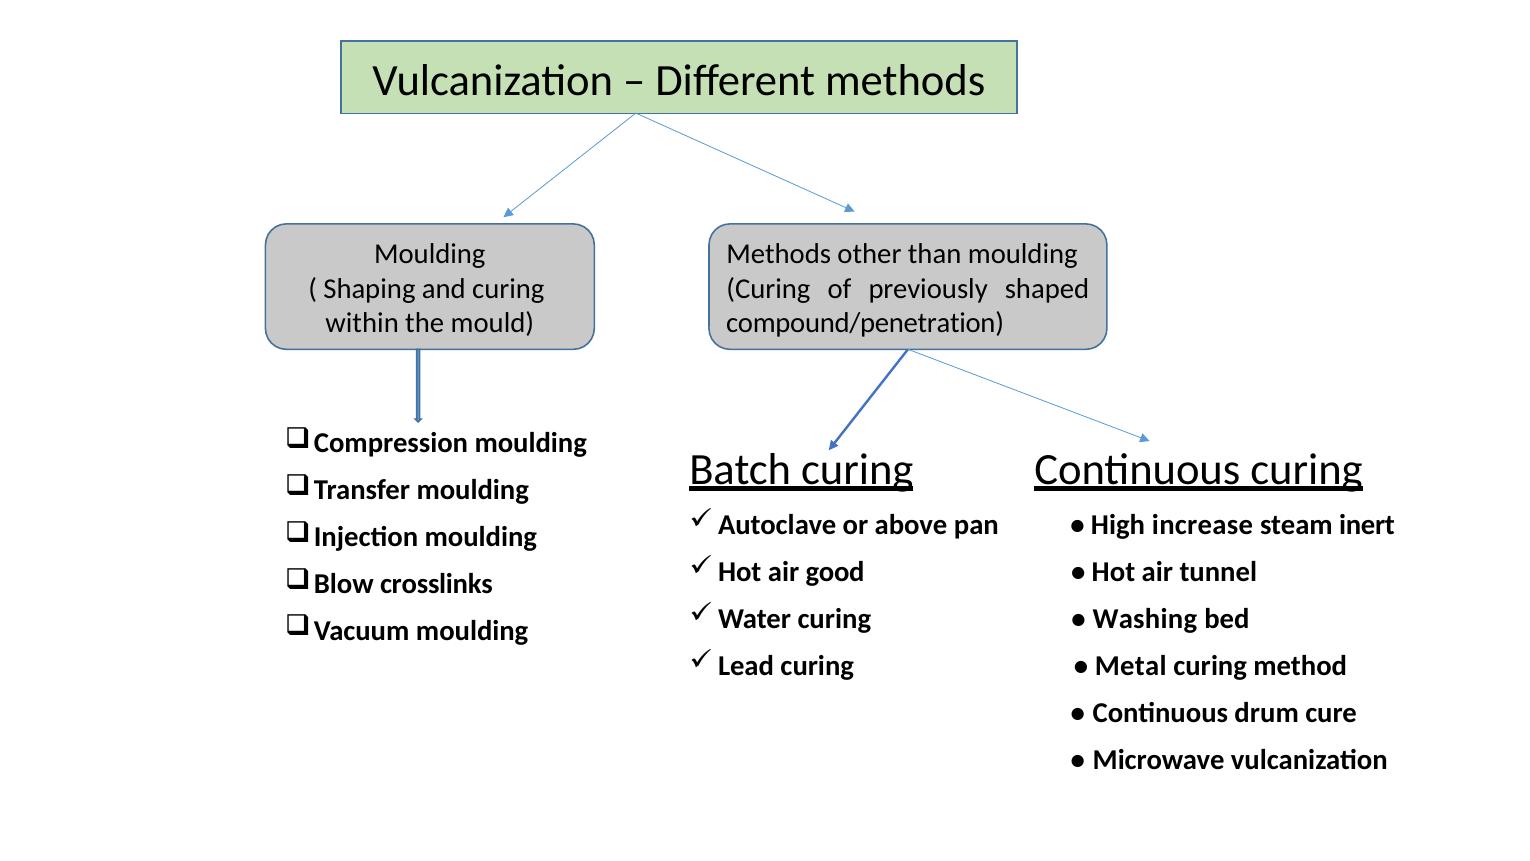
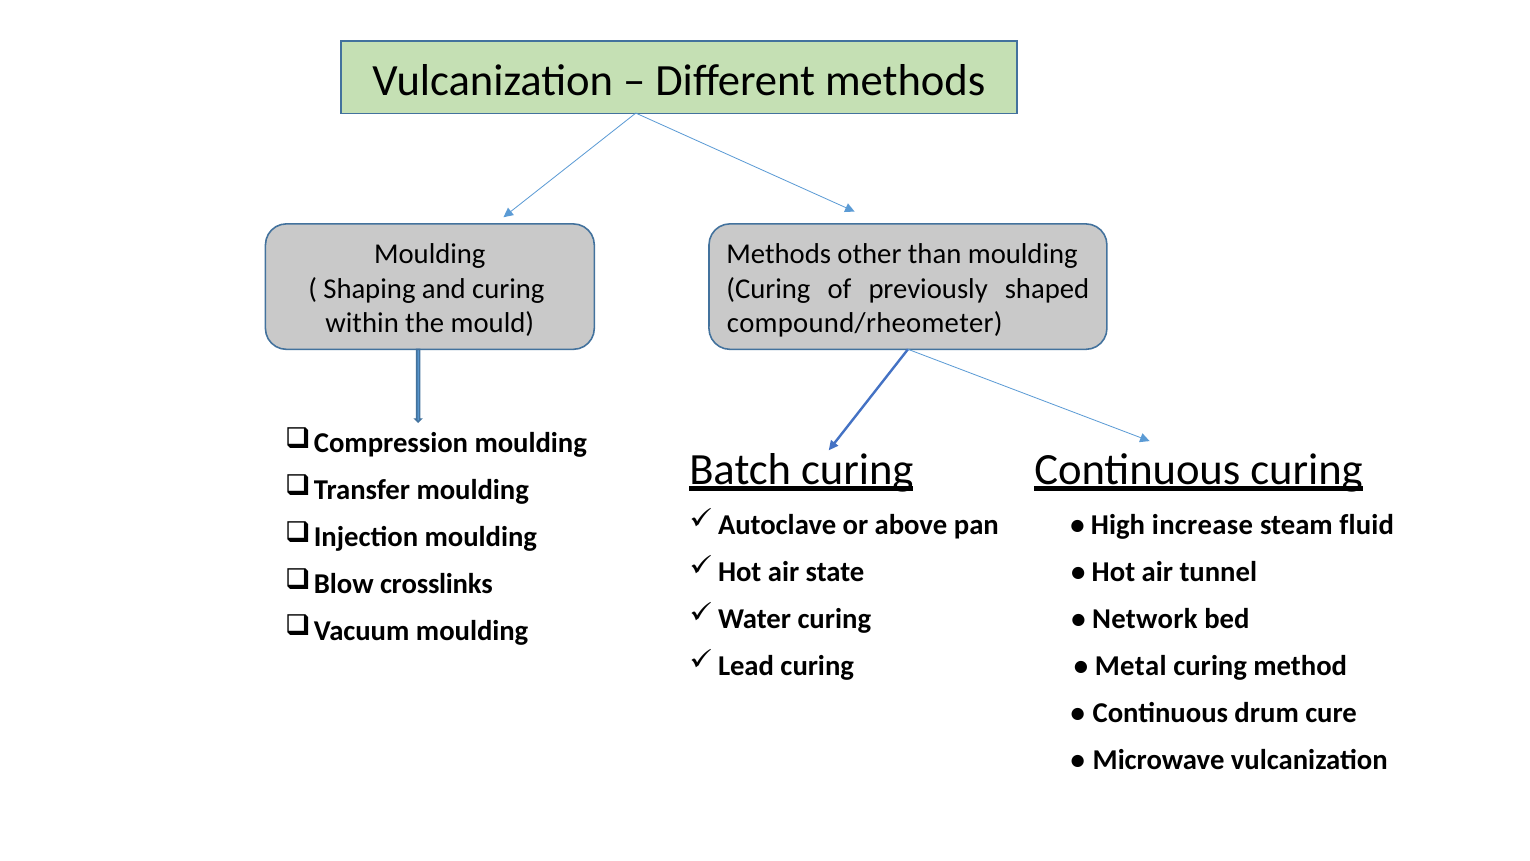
compound/penetration: compound/penetration -> compound/rheometer
inert: inert -> fluid
good: good -> state
Washing: Washing -> Network
